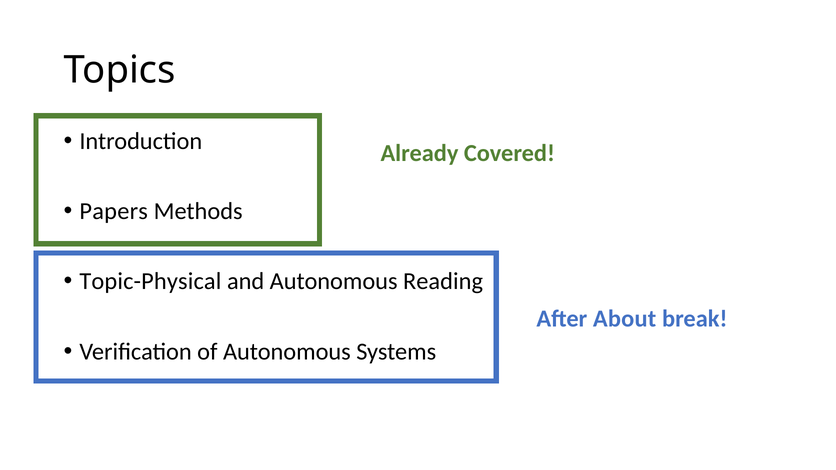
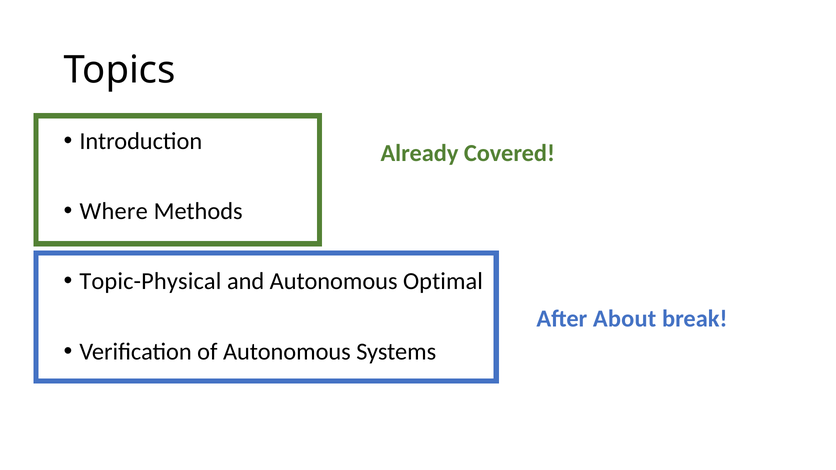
Papers: Papers -> Where
Reading: Reading -> Optimal
